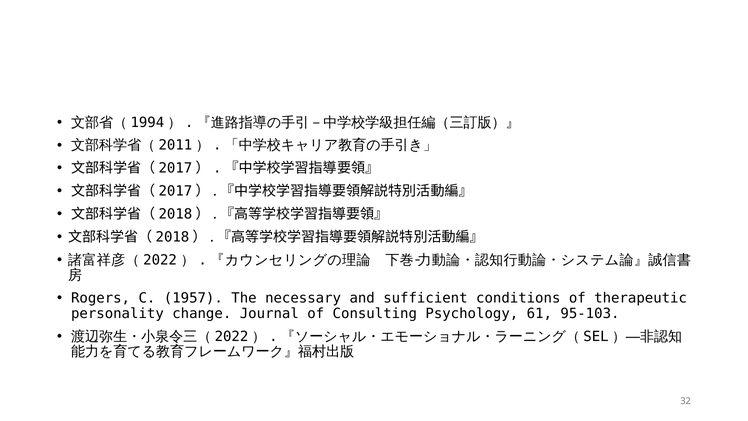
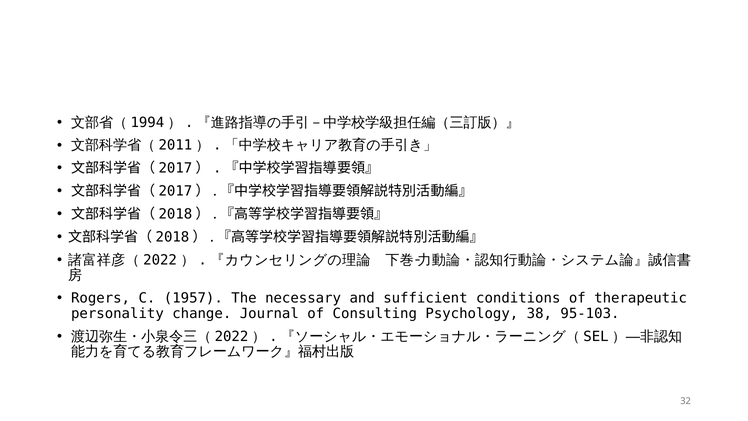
61: 61 -> 38
